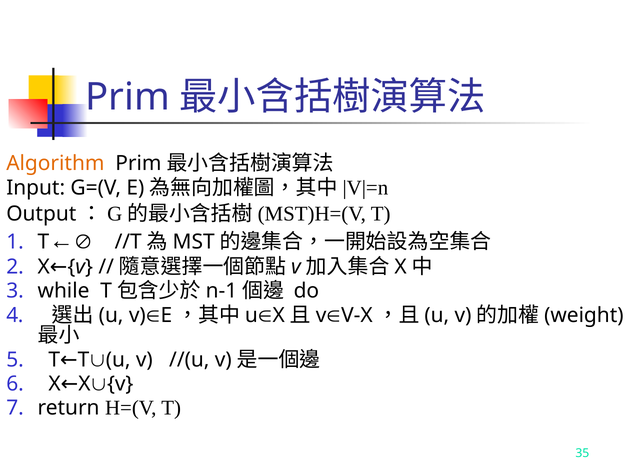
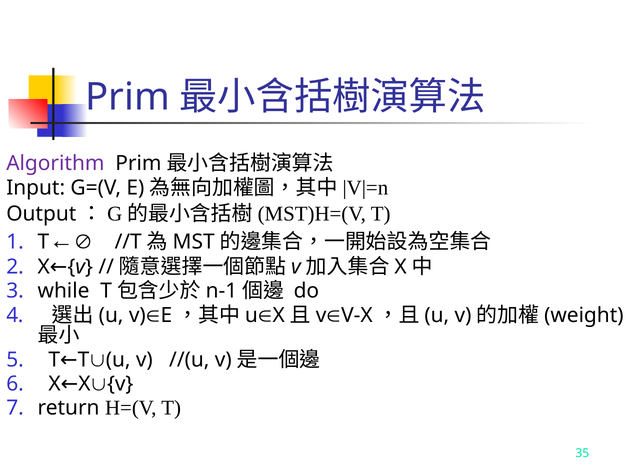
Algorithm colour: orange -> purple
